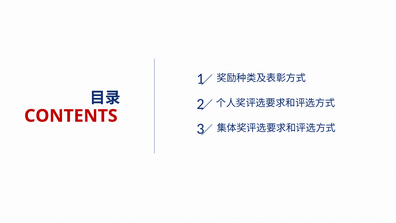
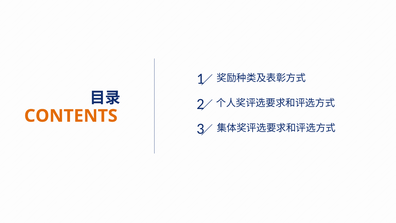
CONTENTS colour: red -> orange
